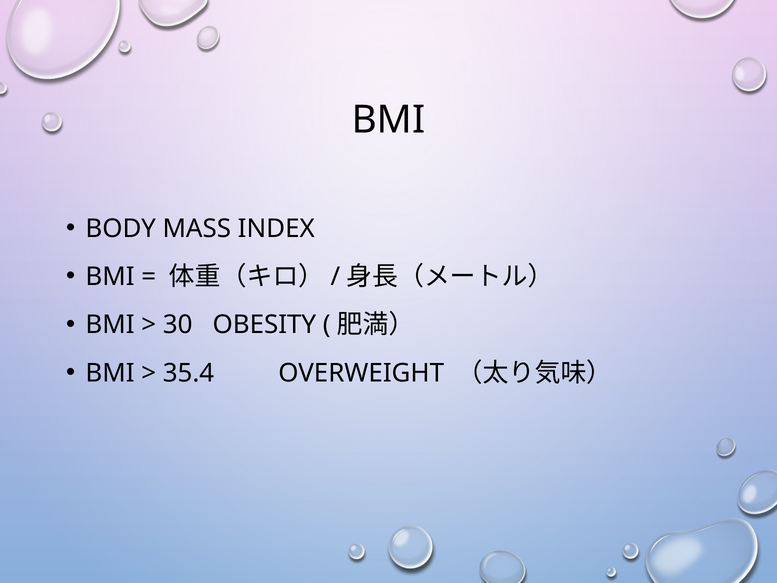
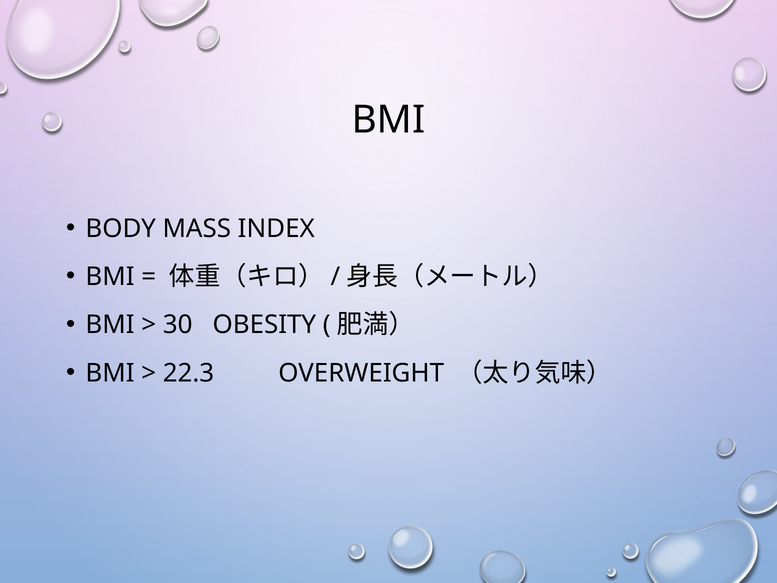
35.4: 35.4 -> 22.3
